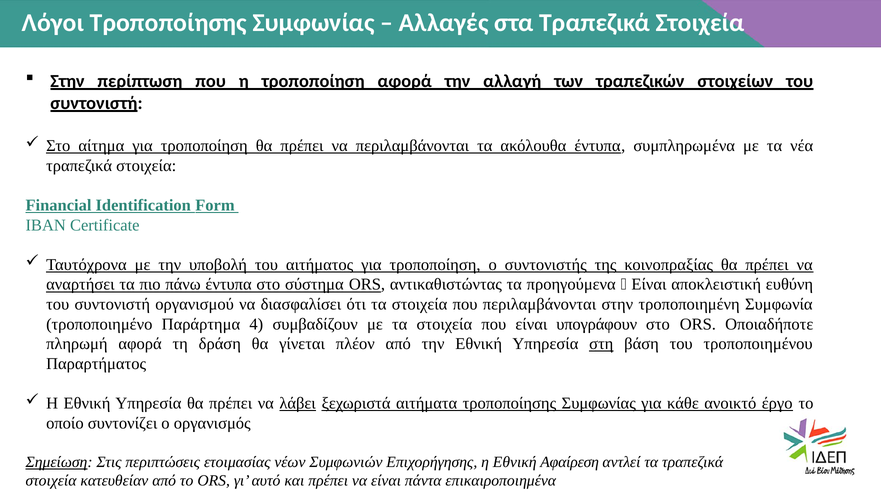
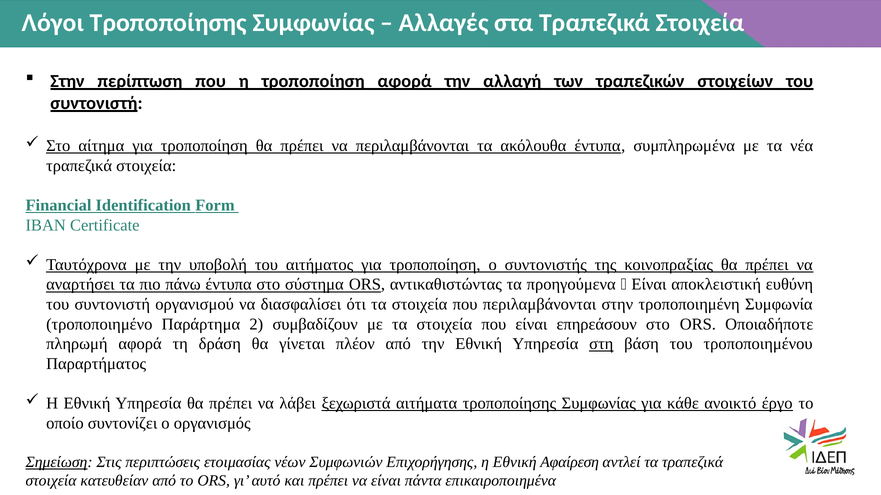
4: 4 -> 2
υπογράφουν: υπογράφουν -> επηρεάσουν
λάβει underline: present -> none
